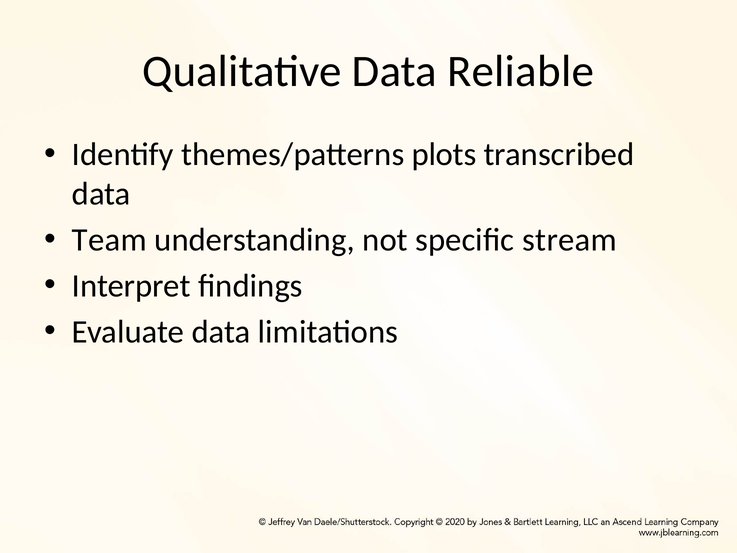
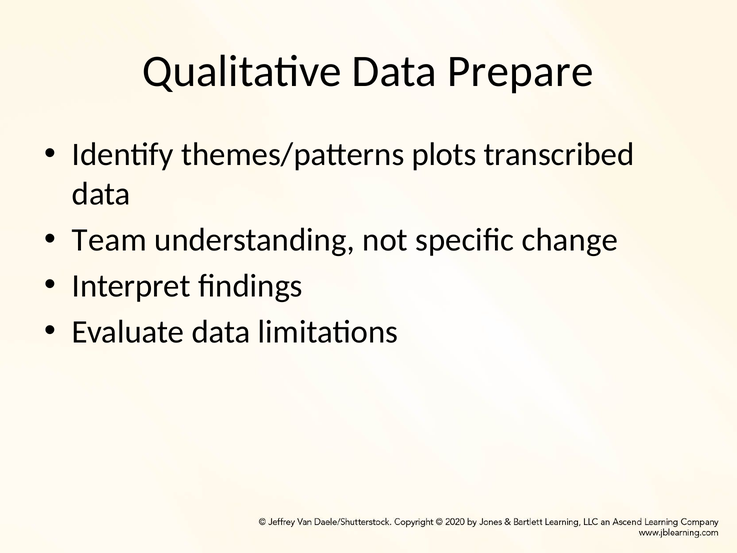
Reliable: Reliable -> Prepare
stream: stream -> change
